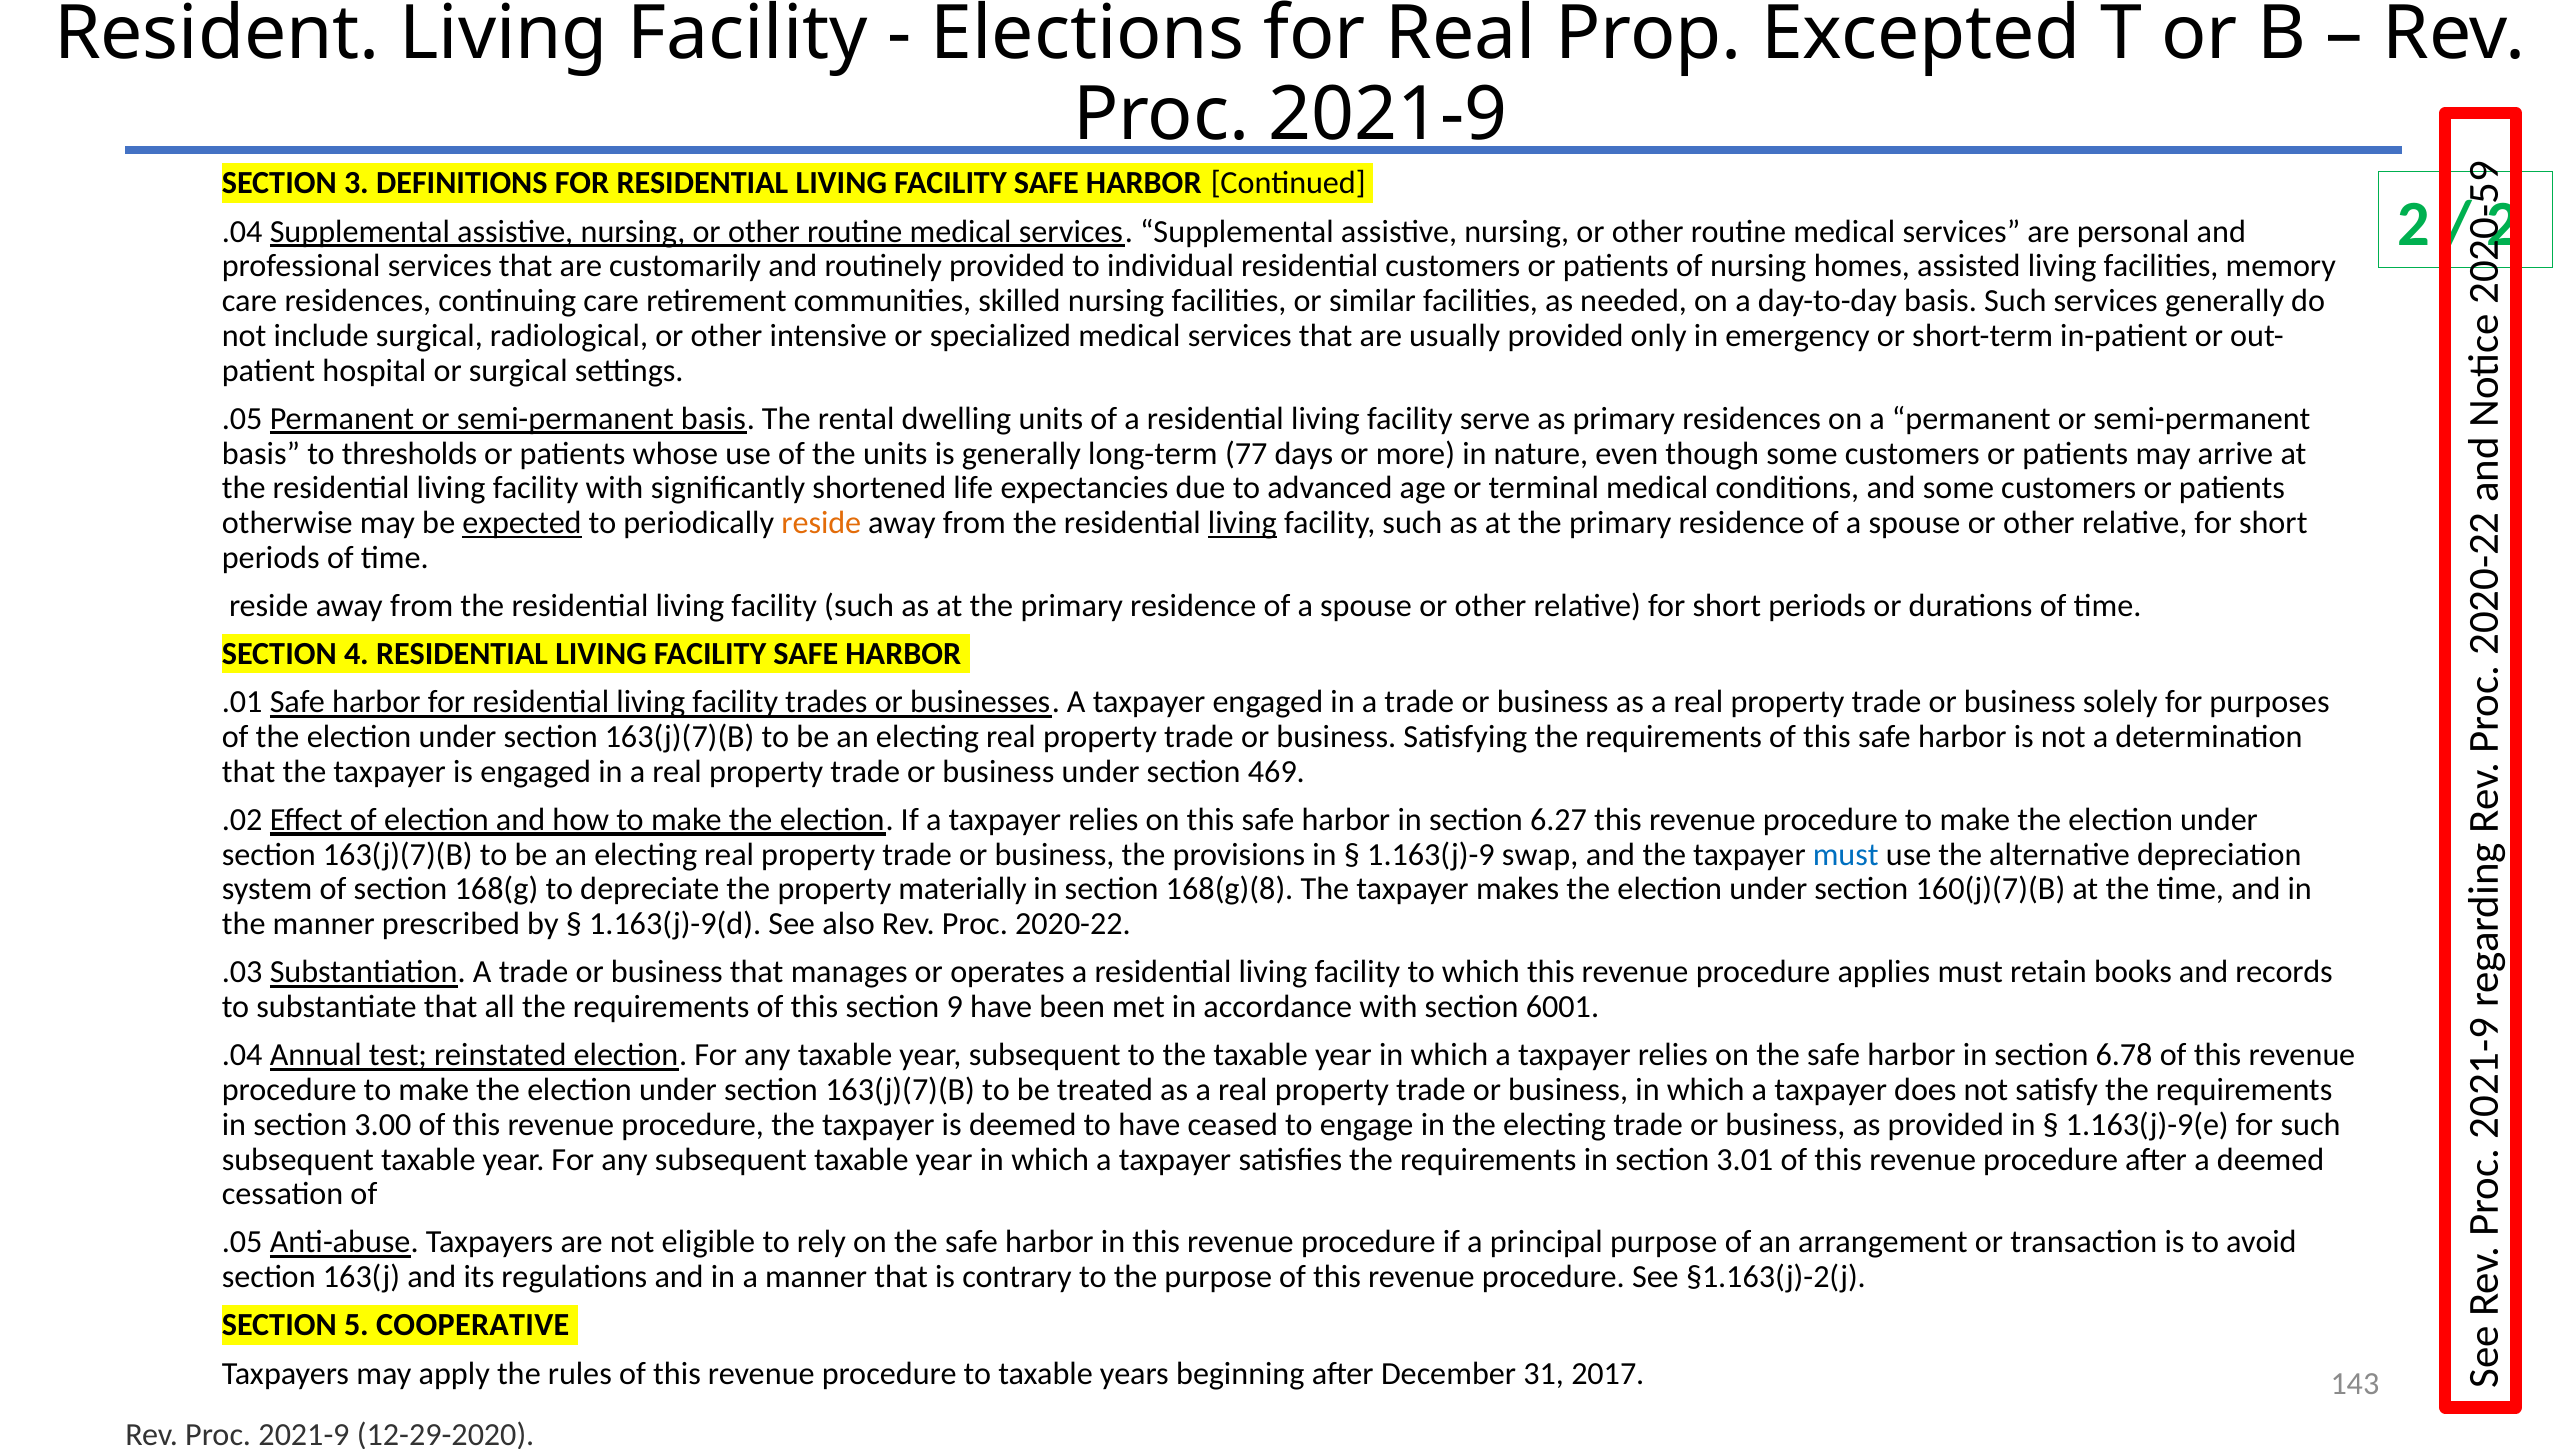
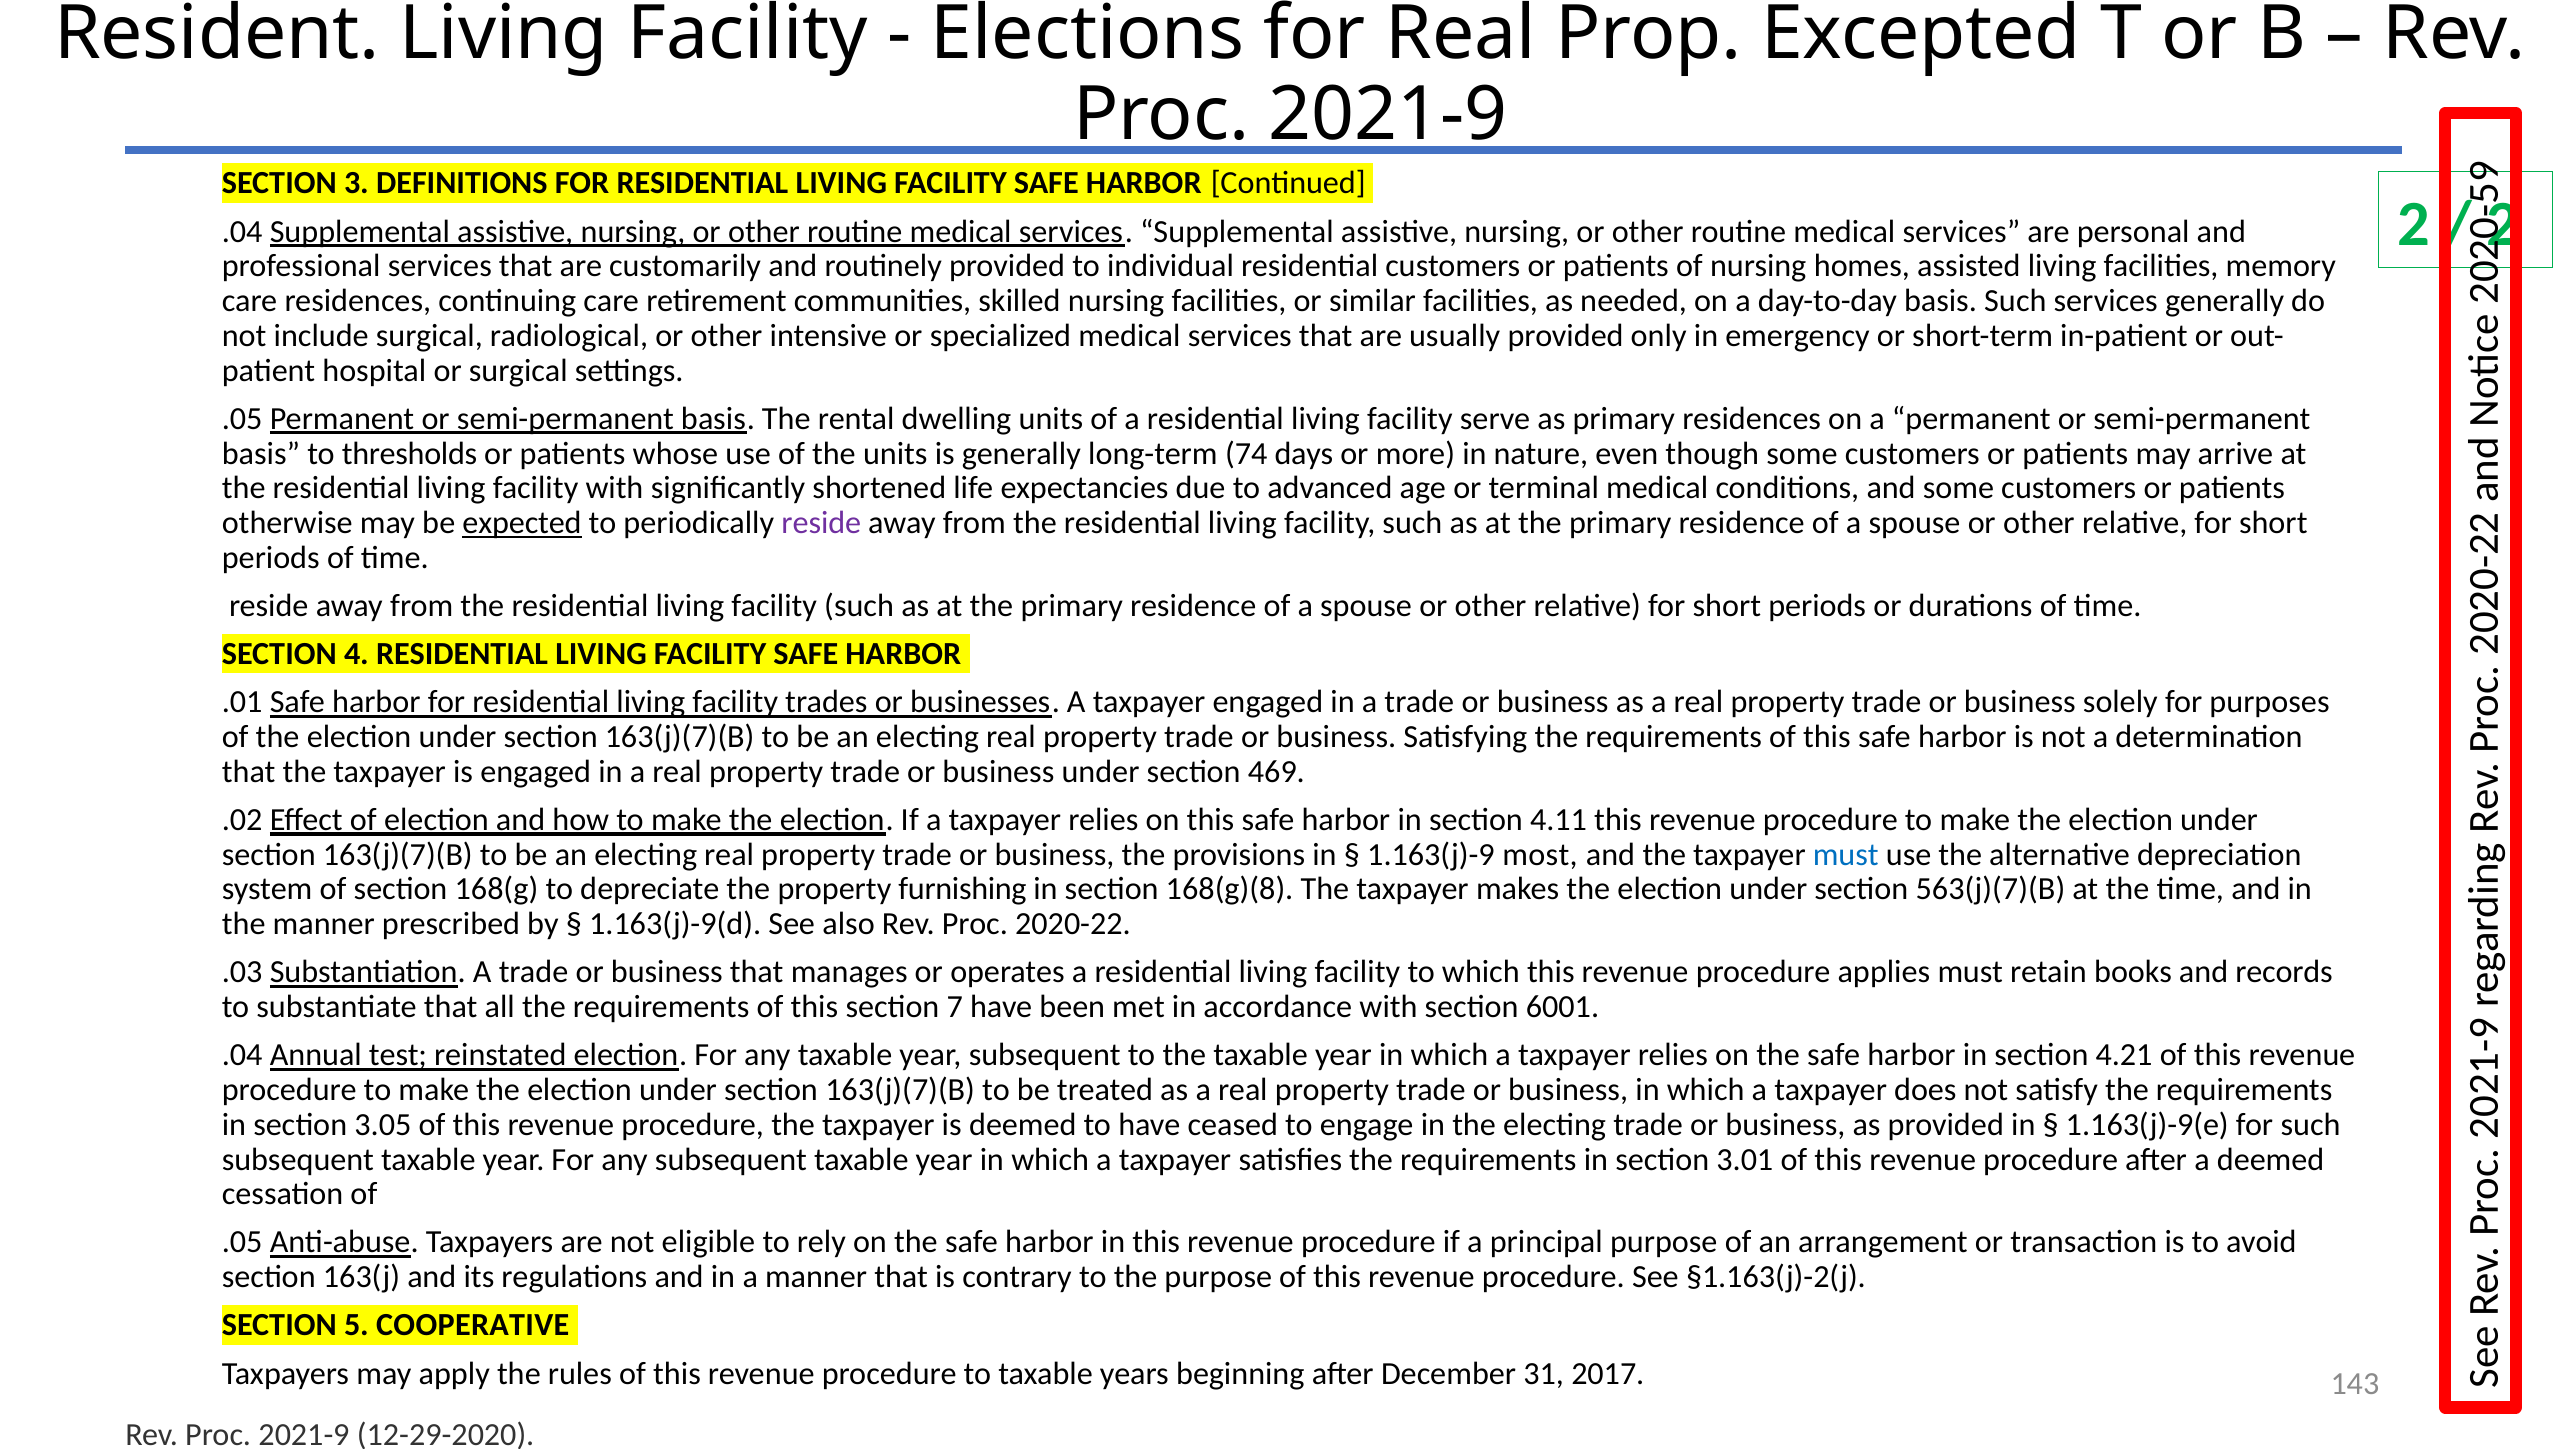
77: 77 -> 74
reside at (821, 523) colour: orange -> purple
living at (1242, 523) underline: present -> none
6.27: 6.27 -> 4.11
swap: swap -> most
materially: materially -> furnishing
160(j)(7)(B: 160(j)(7)(B -> 563(j)(7)(B
section 9: 9 -> 7
6.78: 6.78 -> 4.21
3.00: 3.00 -> 3.05
